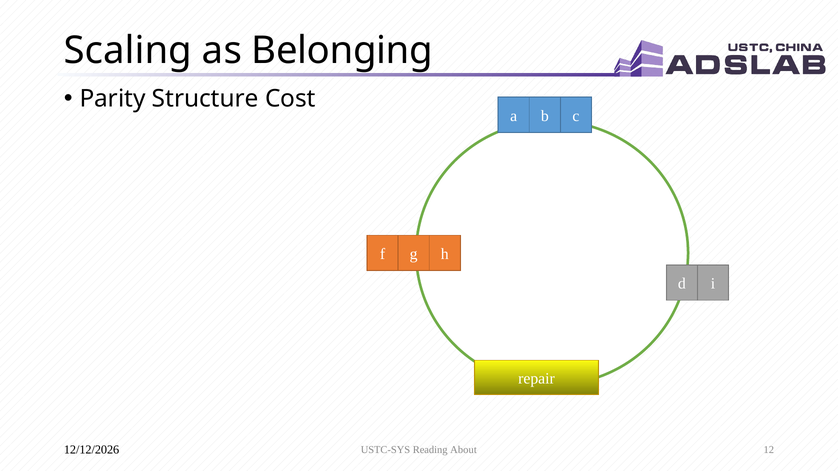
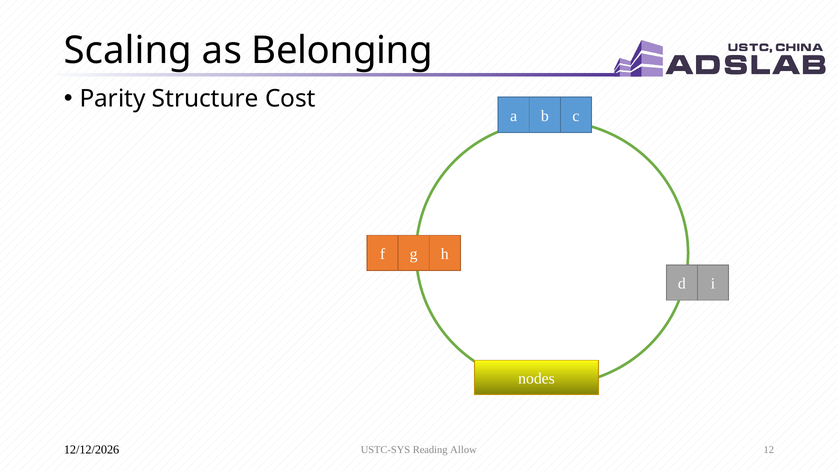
repair: repair -> nodes
About: About -> Allow
